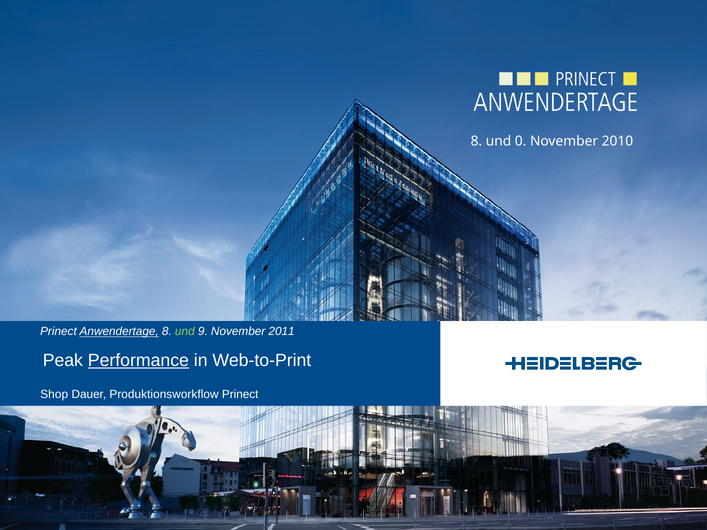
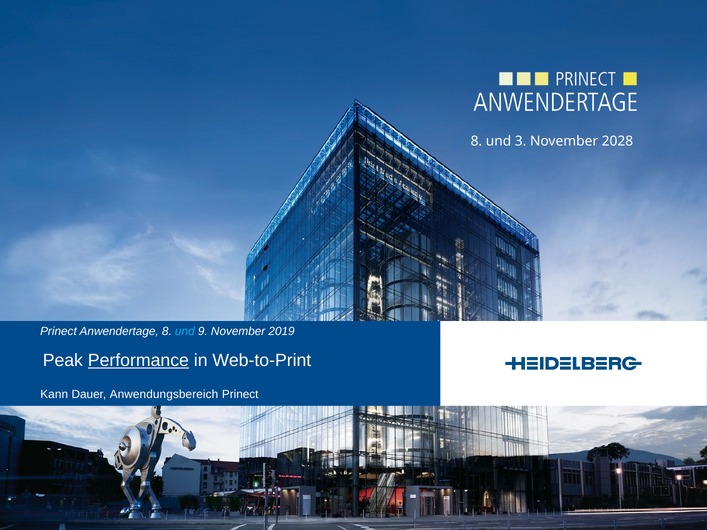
0: 0 -> 3
2010: 2010 -> 2028
Anwendertage underline: present -> none
und at (185, 332) colour: light green -> light blue
2011: 2011 -> 2019
Shop: Shop -> Kann
Produktionsworkflow: Produktionsworkflow -> Anwendungsbereich
